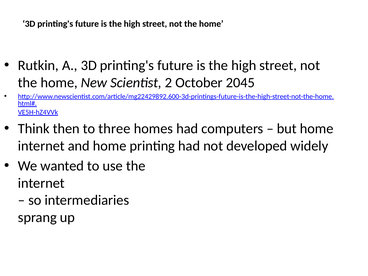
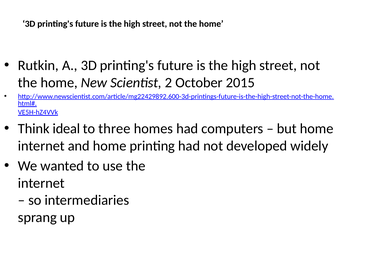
2045: 2045 -> 2015
then: then -> ideal
